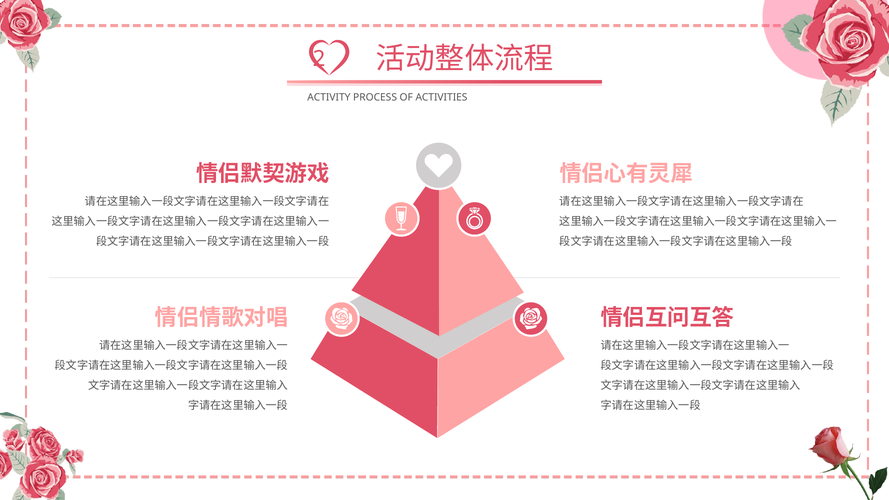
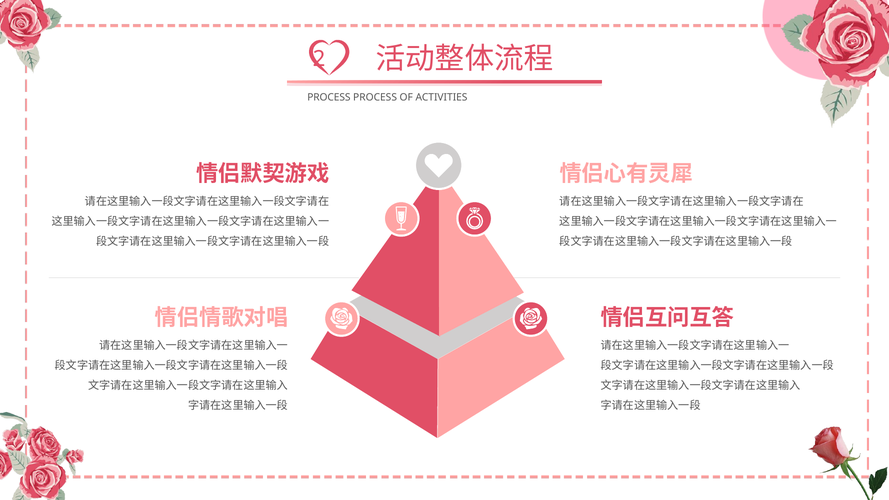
ACTIVITY at (329, 98): ACTIVITY -> PROCESS
